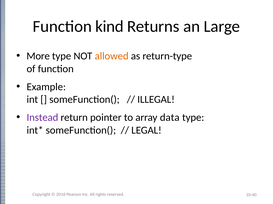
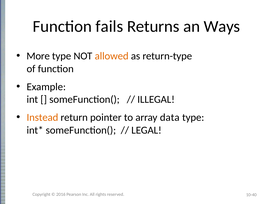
kind: kind -> fails
Large: Large -> Ways
Instead colour: purple -> orange
